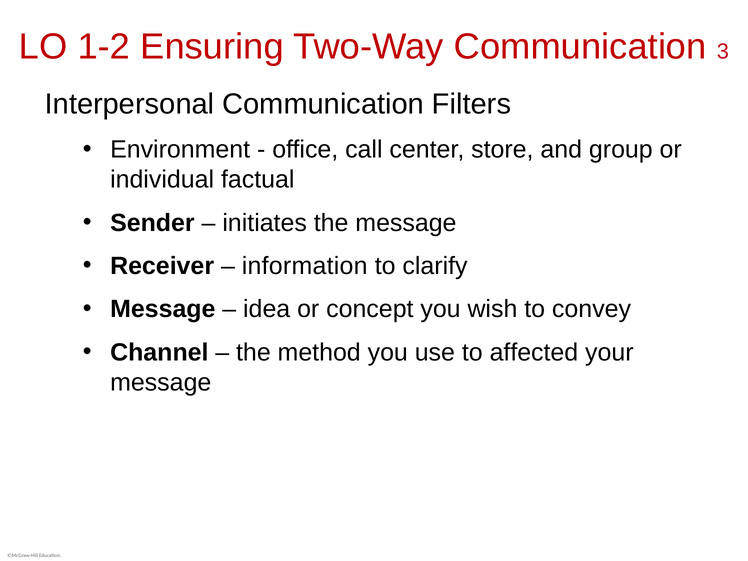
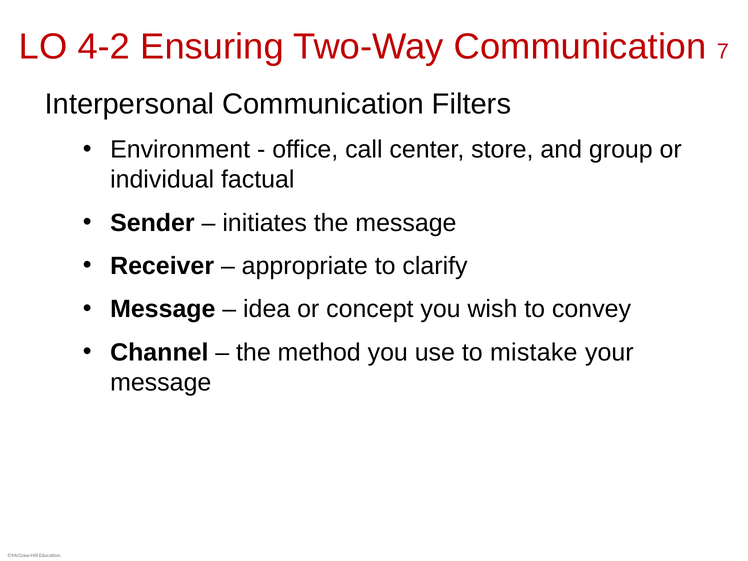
1-2: 1-2 -> 4-2
3: 3 -> 7
information: information -> appropriate
affected: affected -> mistake
